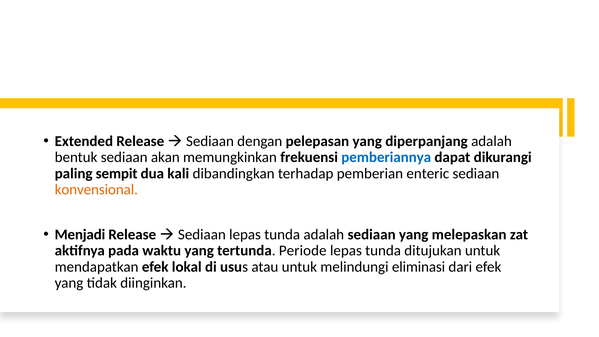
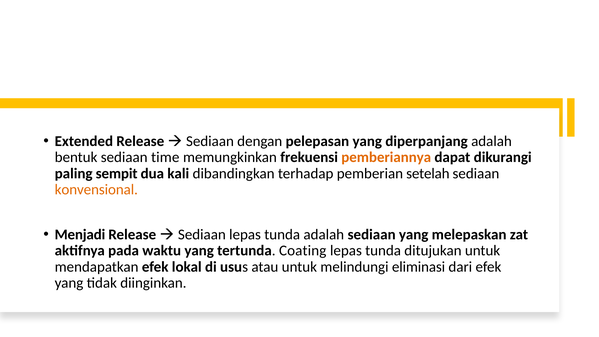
akan: akan -> time
pemberiannya colour: blue -> orange
enteric: enteric -> setelah
Periode: Periode -> Coating
